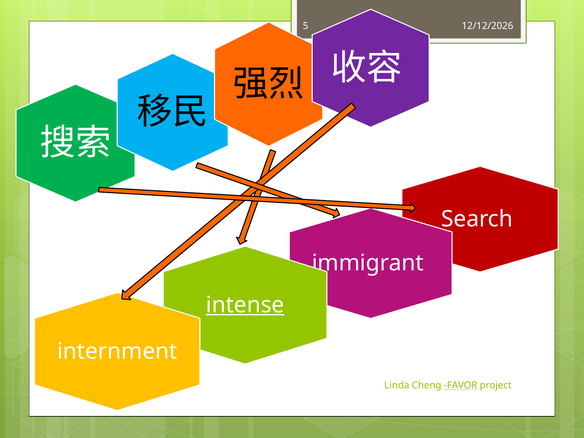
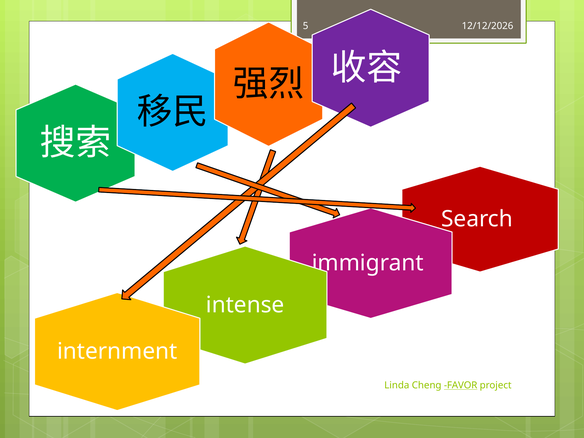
intense underline: present -> none
